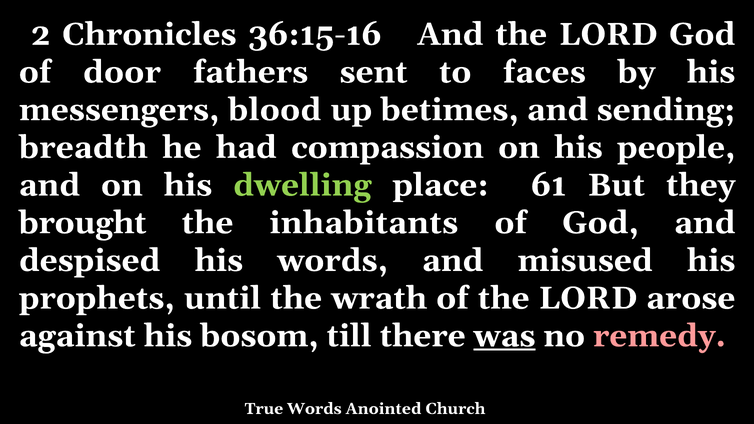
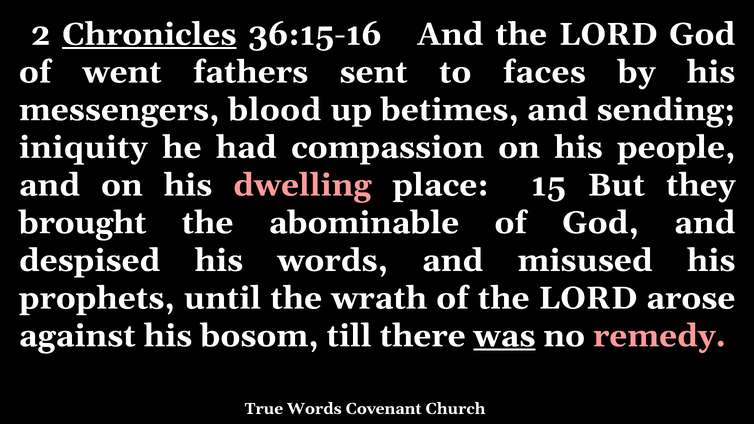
Chronicles underline: none -> present
door: door -> went
breadth: breadth -> iniquity
dwelling colour: light green -> pink
61: 61 -> 15
inhabitants: inhabitants -> abominable
Anointed: Anointed -> Covenant
